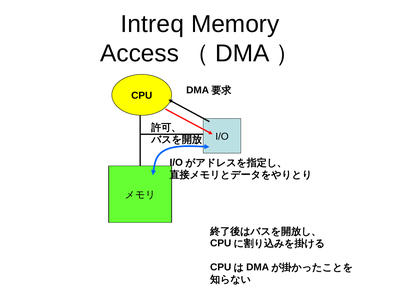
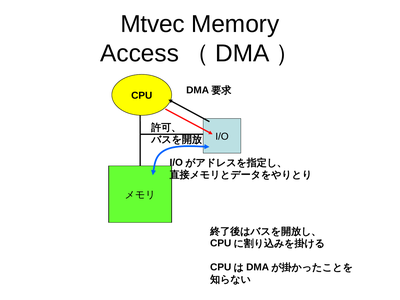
Intreq: Intreq -> Mtvec
